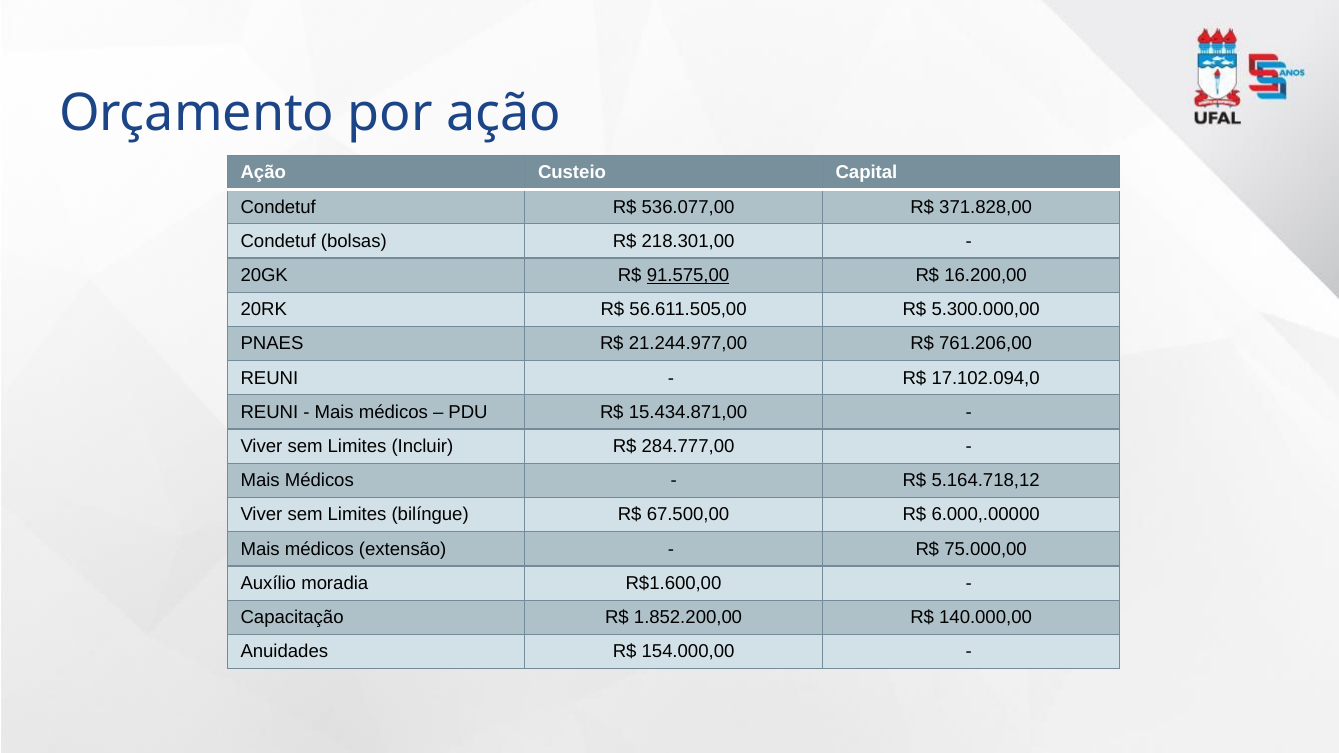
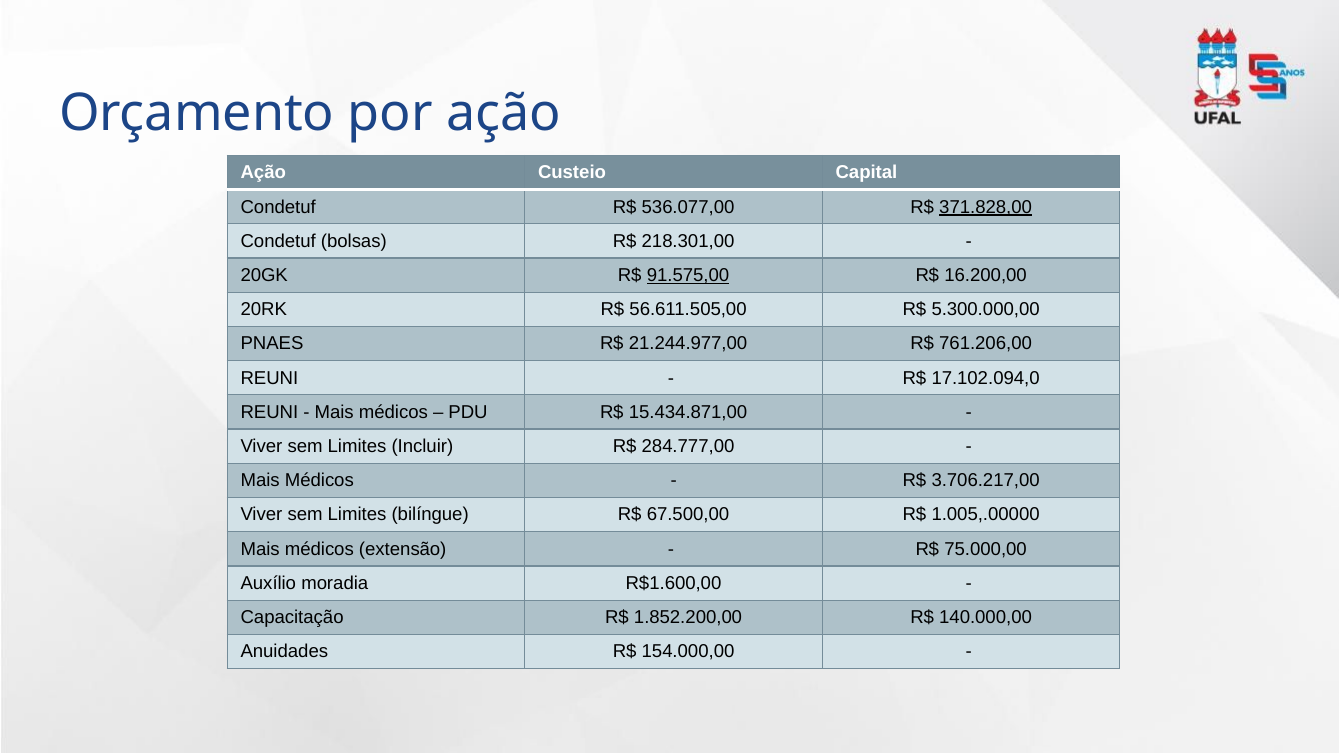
371.828,00 underline: none -> present
5.164.718,12: 5.164.718,12 -> 3.706.217,00
6.000,.00000: 6.000,.00000 -> 1.005,.00000
